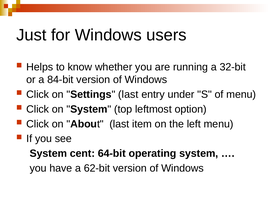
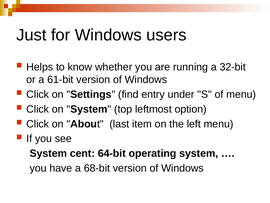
84-bit: 84-bit -> 61-bit
Settings last: last -> find
62-bit: 62-bit -> 68-bit
